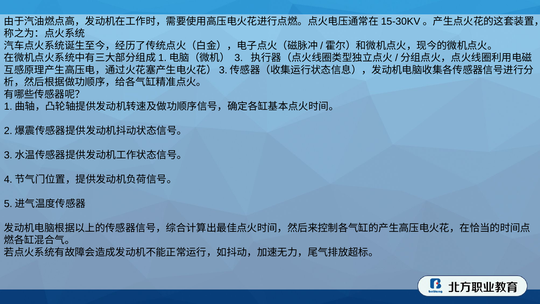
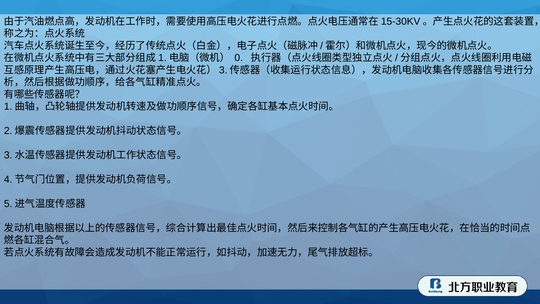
3: 3 -> 0
